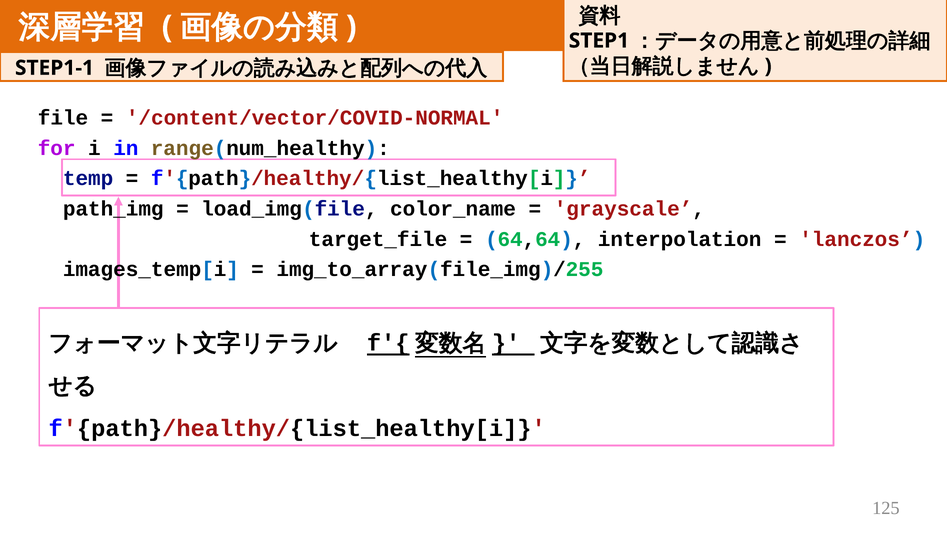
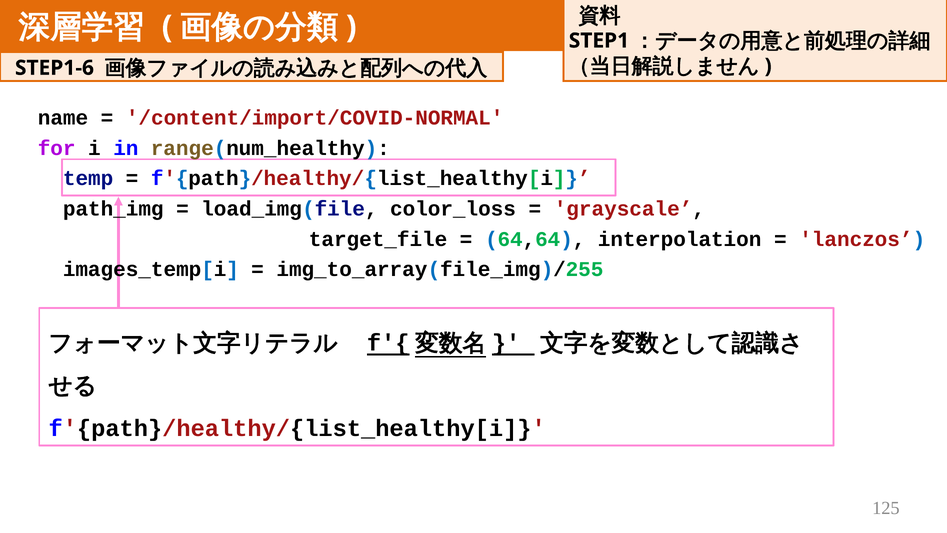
STEP1-1: STEP1-1 -> STEP1-6
file: file -> name
/content/vector/COVID-NORMAL: /content/vector/COVID-NORMAL -> /content/import/COVID-NORMAL
color_name: color_name -> color_loss
